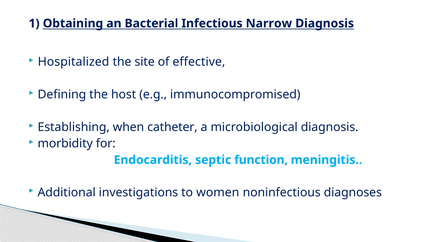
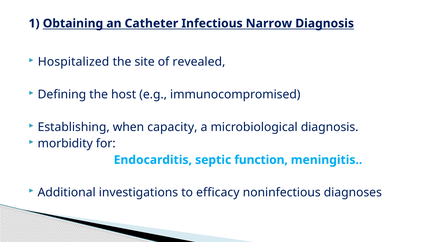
Bacterial: Bacterial -> Catheter
effective: effective -> revealed
catheter: catheter -> capacity
women: women -> efficacy
